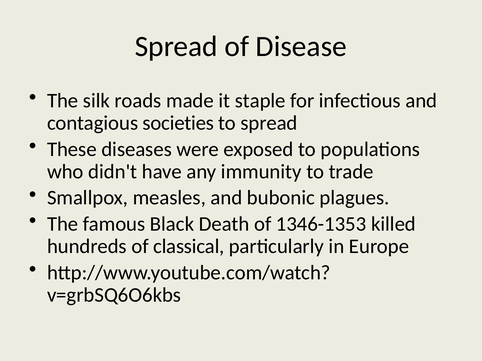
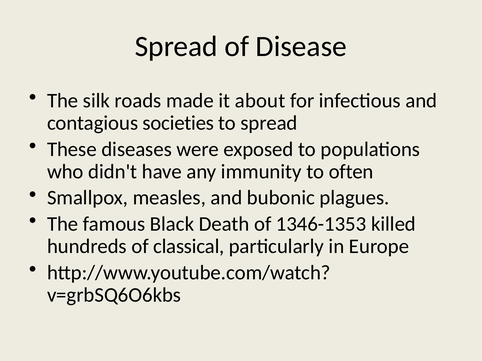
staple: staple -> about
trade: trade -> often
